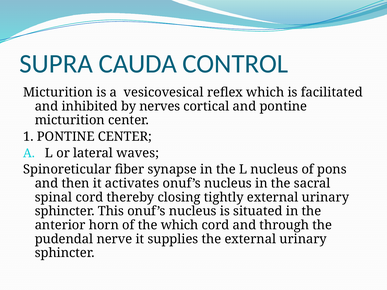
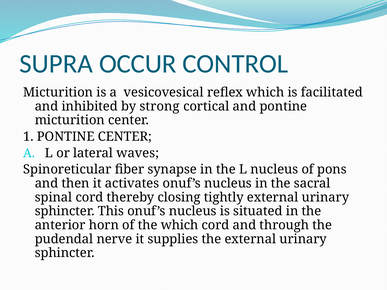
CAUDA: CAUDA -> OCCUR
nerves: nerves -> strong
